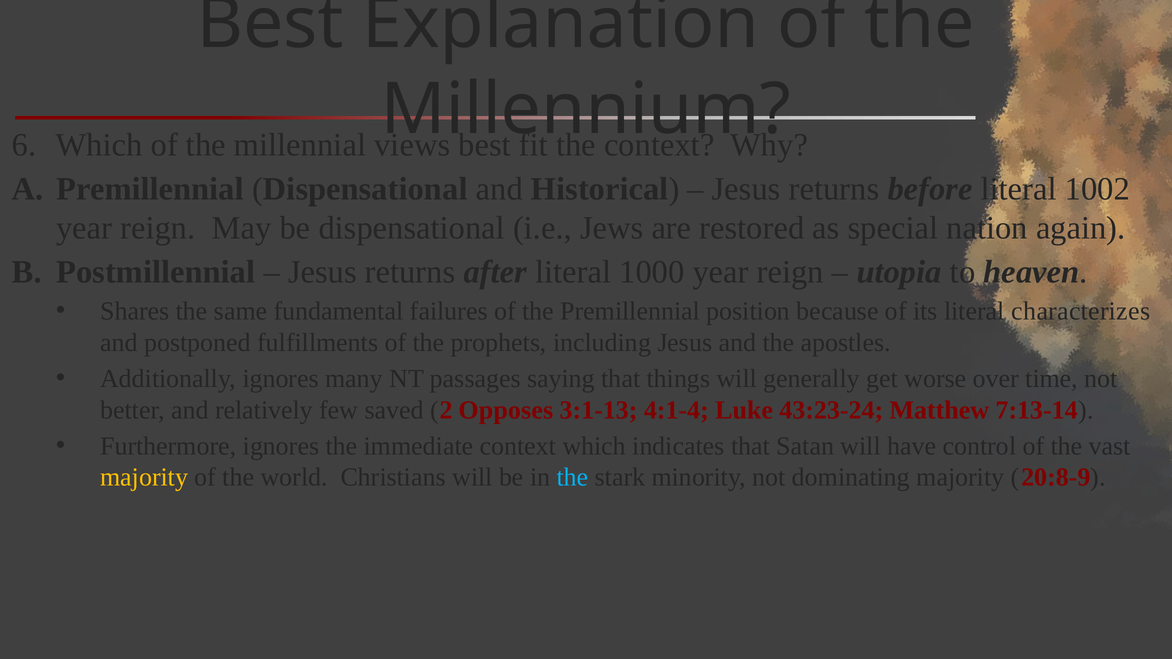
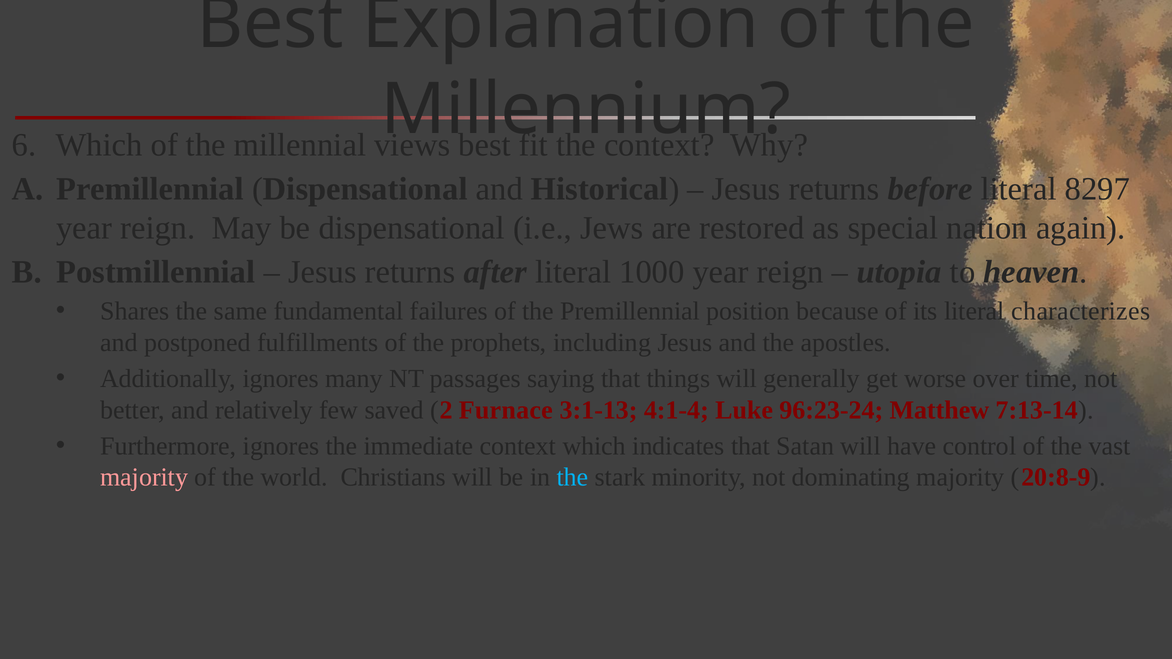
1002: 1002 -> 8297
Opposes: Opposes -> Furnace
43:23-24: 43:23-24 -> 96:23-24
majority at (144, 477) colour: yellow -> pink
